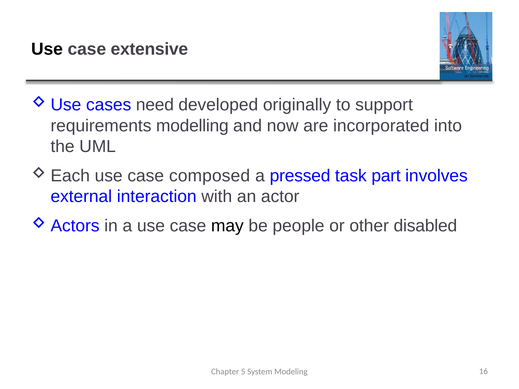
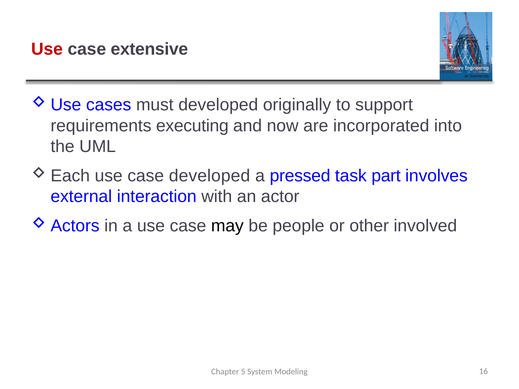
Use at (47, 49) colour: black -> red
need: need -> must
modelling: modelling -> executing
case composed: composed -> developed
disabled: disabled -> involved
